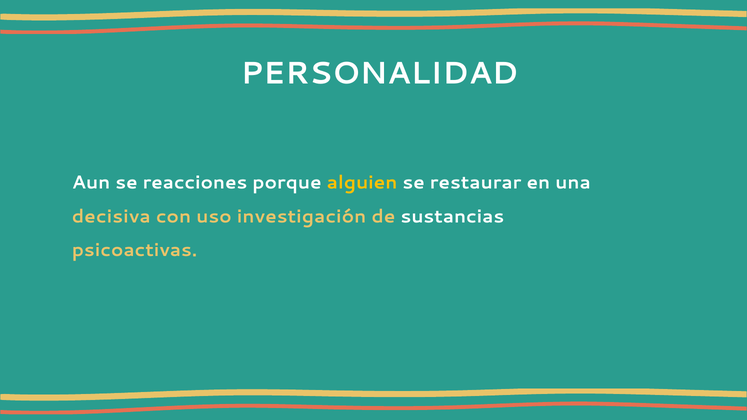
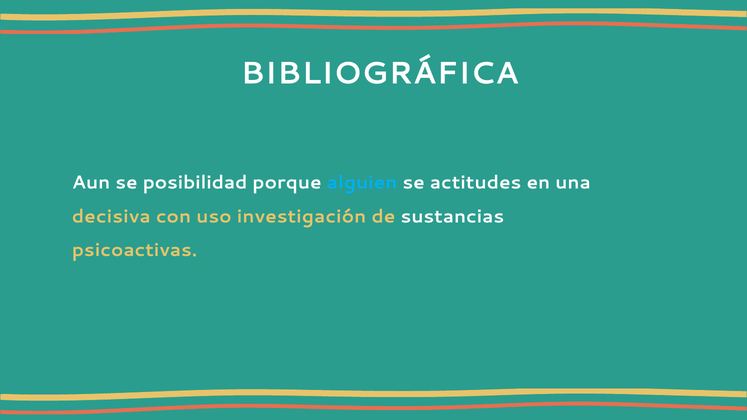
PERSONALIDAD: PERSONALIDAD -> BIBLIOGRÁFICA
reacciones: reacciones -> posibilidad
alguien colour: yellow -> light blue
restaurar: restaurar -> actitudes
